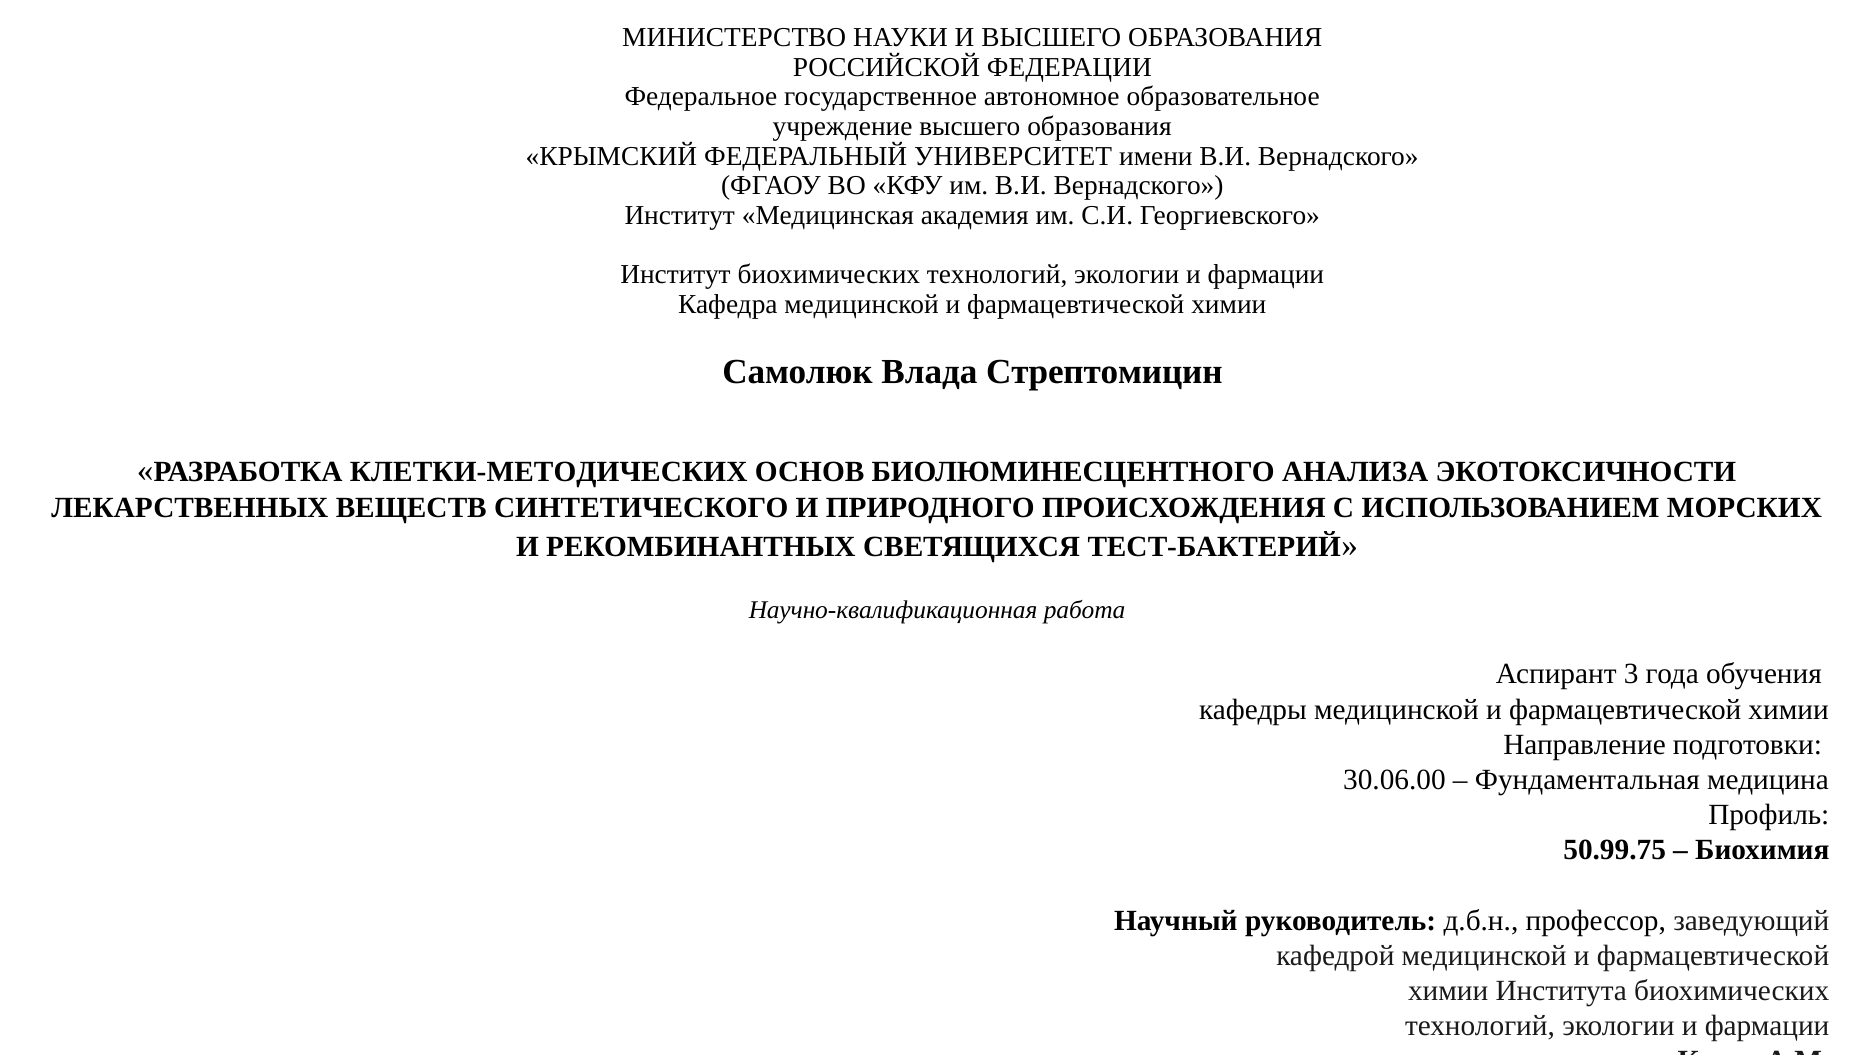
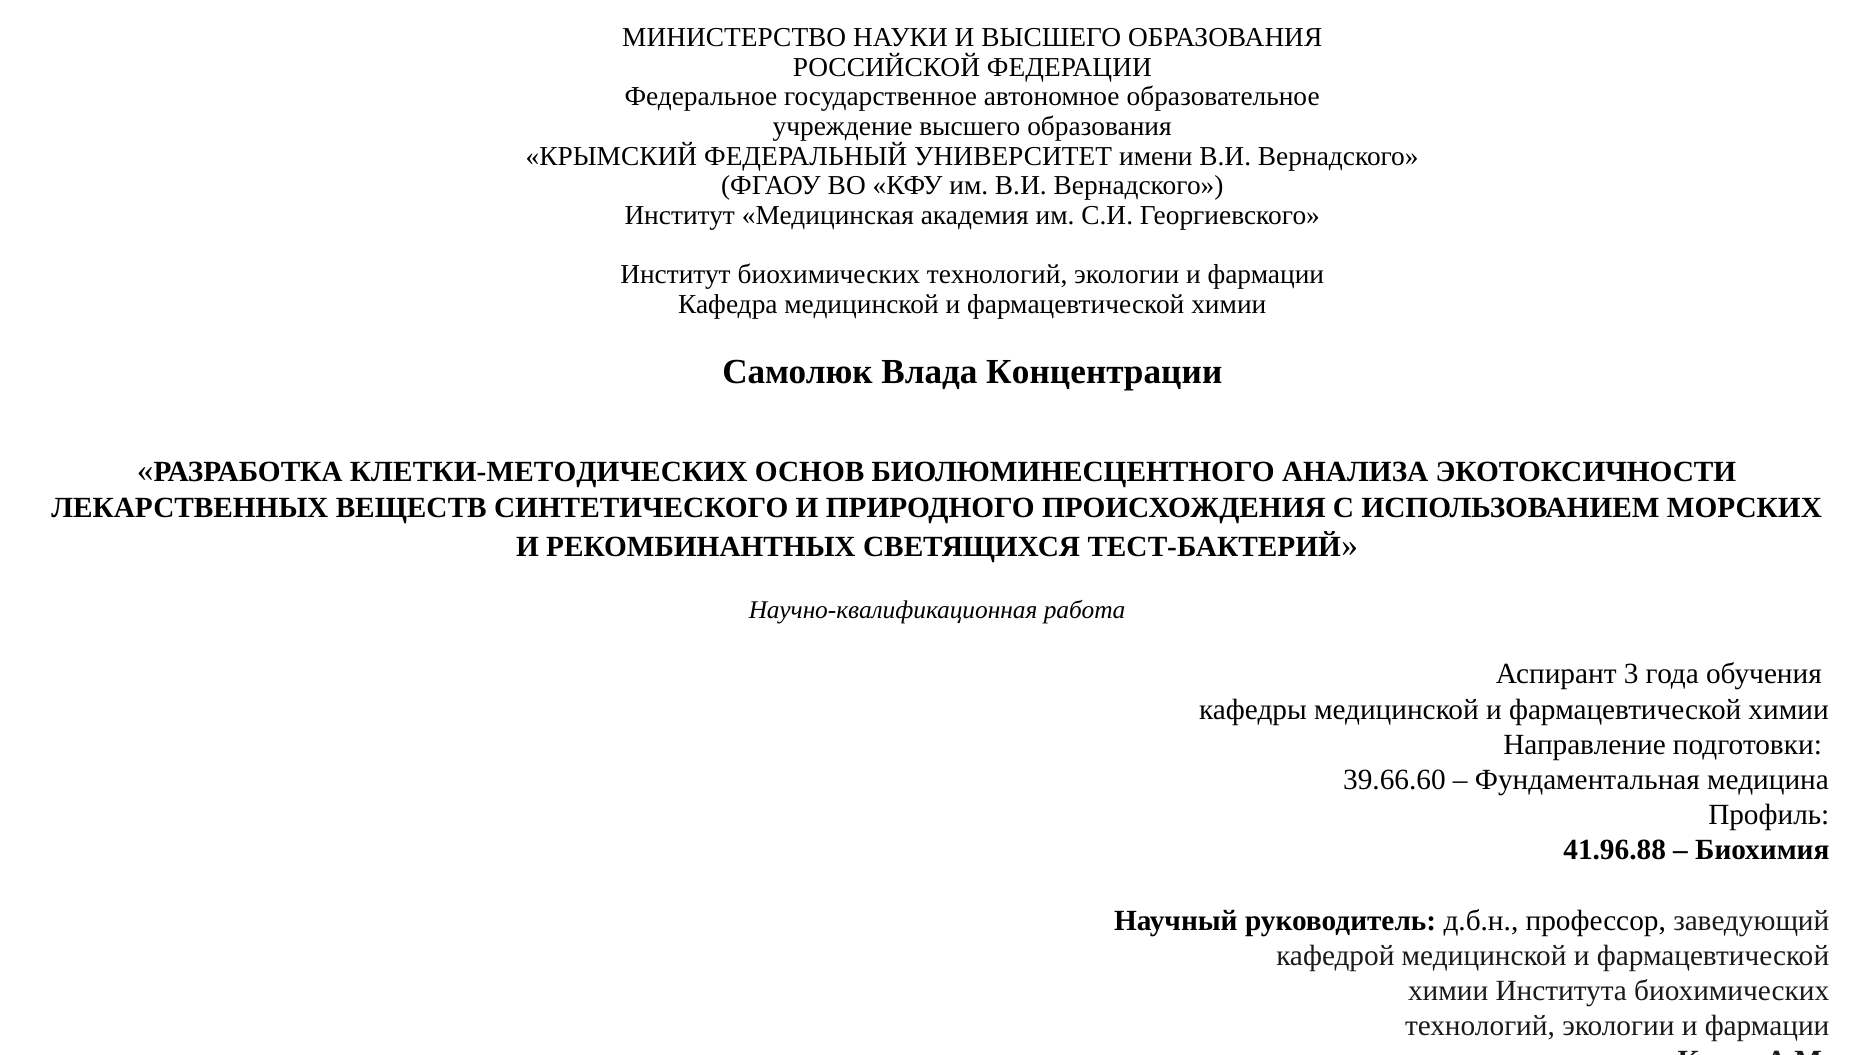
Стрептомицин: Стрептомицин -> Концентрации
30.06.00: 30.06.00 -> 39.66.60
50.99.75: 50.99.75 -> 41.96.88
